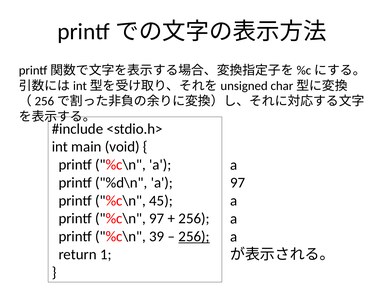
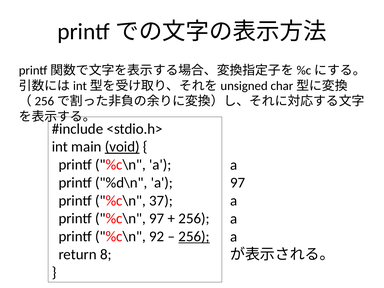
void underline: none -> present
45: 45 -> 37
39: 39 -> 92
1: 1 -> 8
